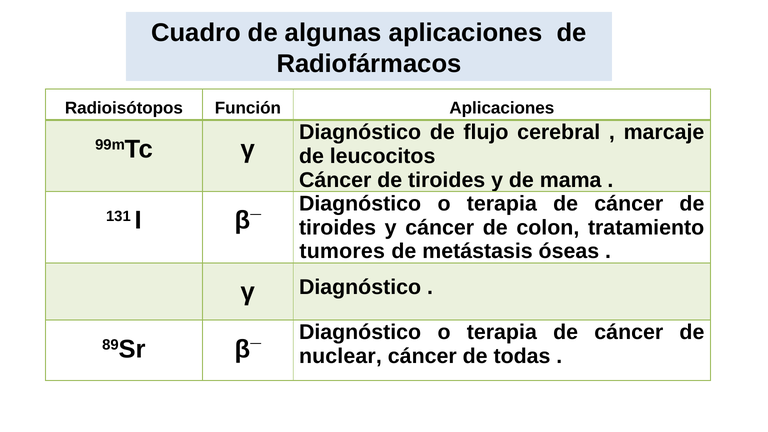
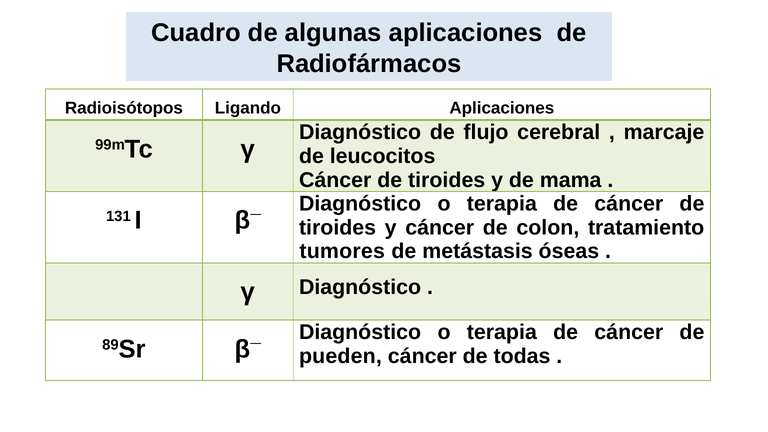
Función: Función -> Ligando
nuclear: nuclear -> pueden
